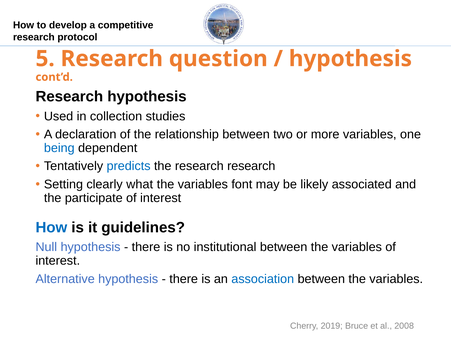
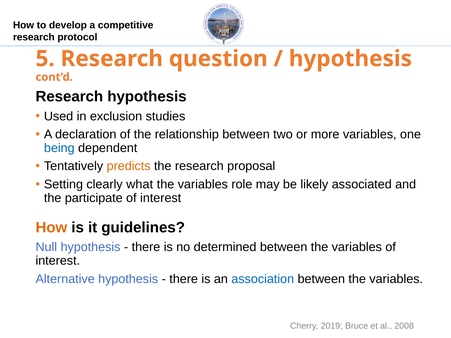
collection: collection -> exclusion
predicts colour: blue -> orange
research research: research -> proposal
font: font -> role
How at (51, 228) colour: blue -> orange
institutional: institutional -> determined
